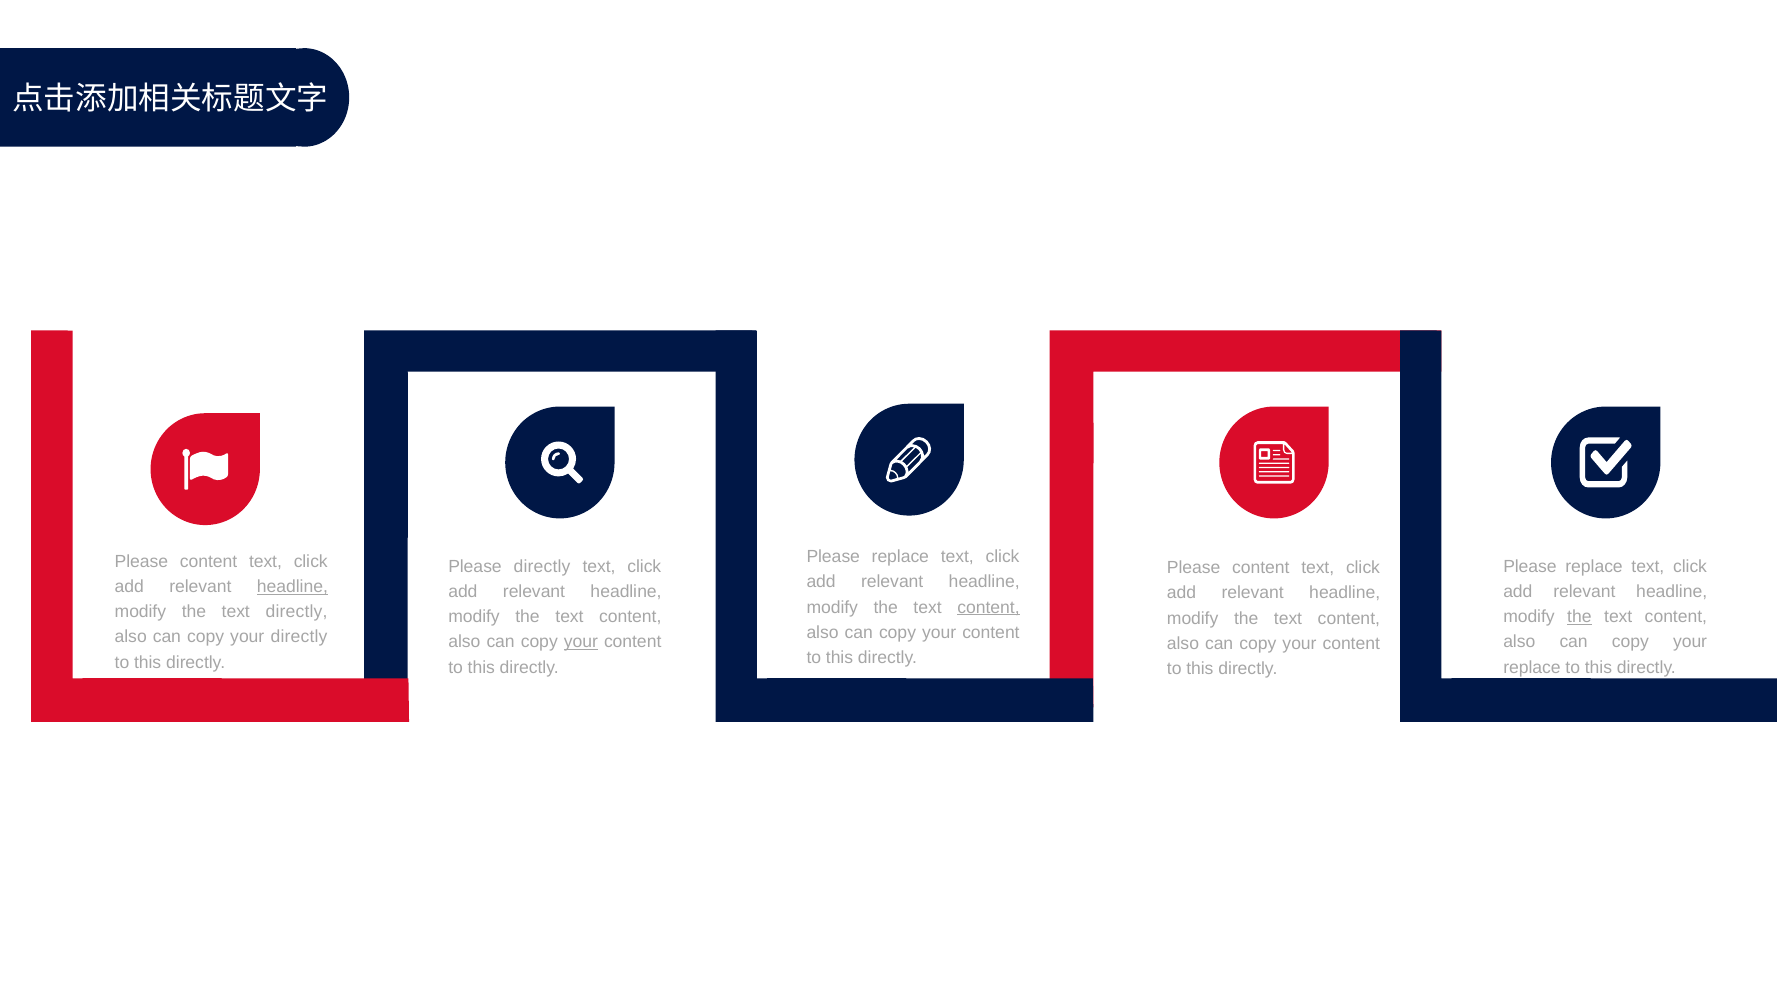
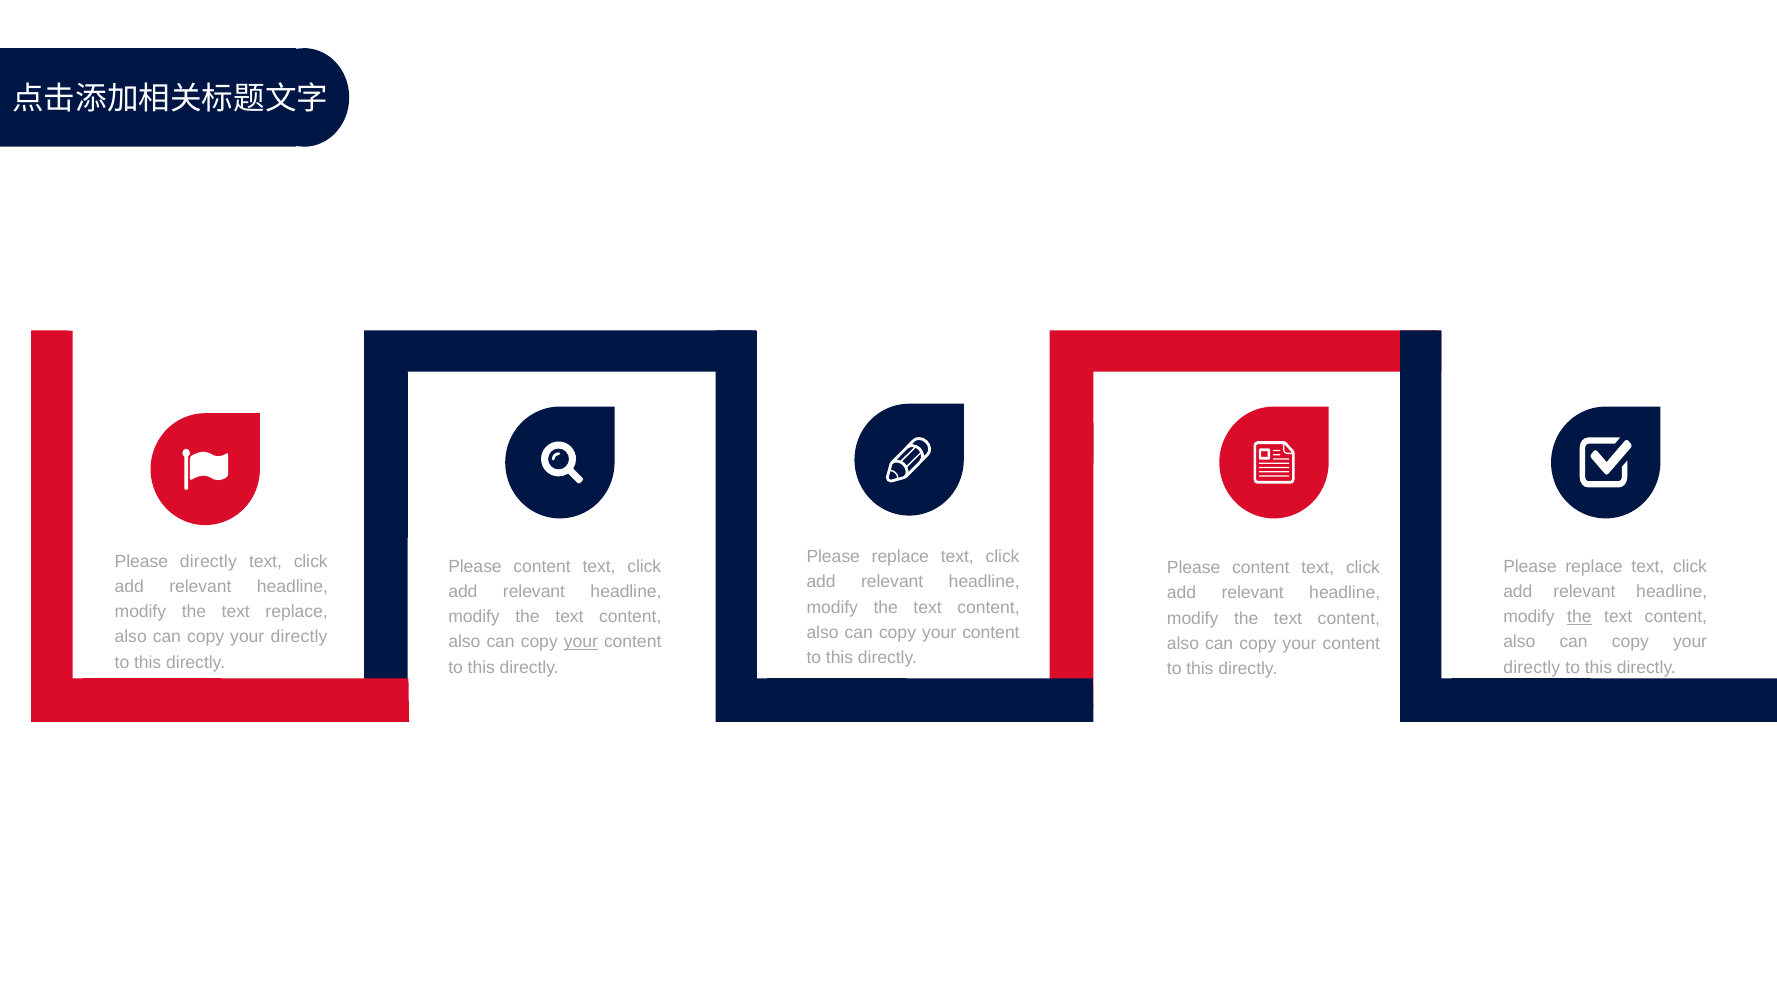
content at (208, 562): content -> directly
directly at (542, 567): directly -> content
headline at (292, 587) underline: present -> none
content at (988, 608) underline: present -> none
text directly: directly -> replace
replace at (1532, 668): replace -> directly
